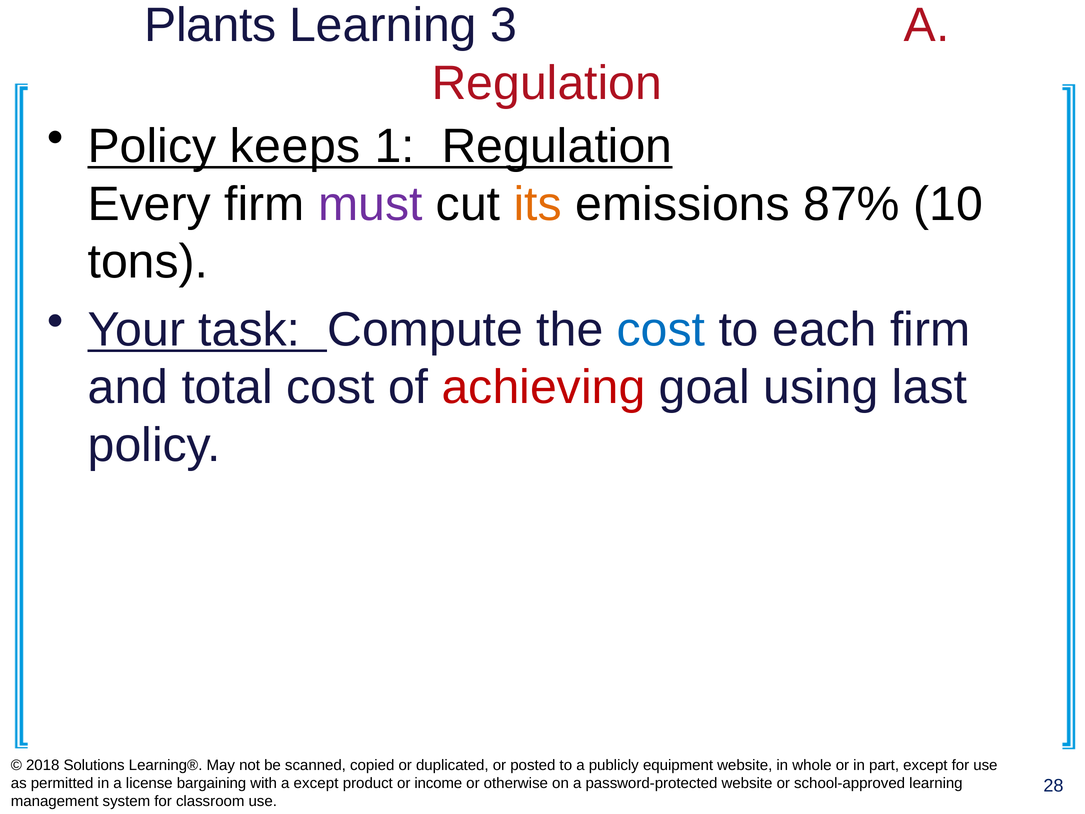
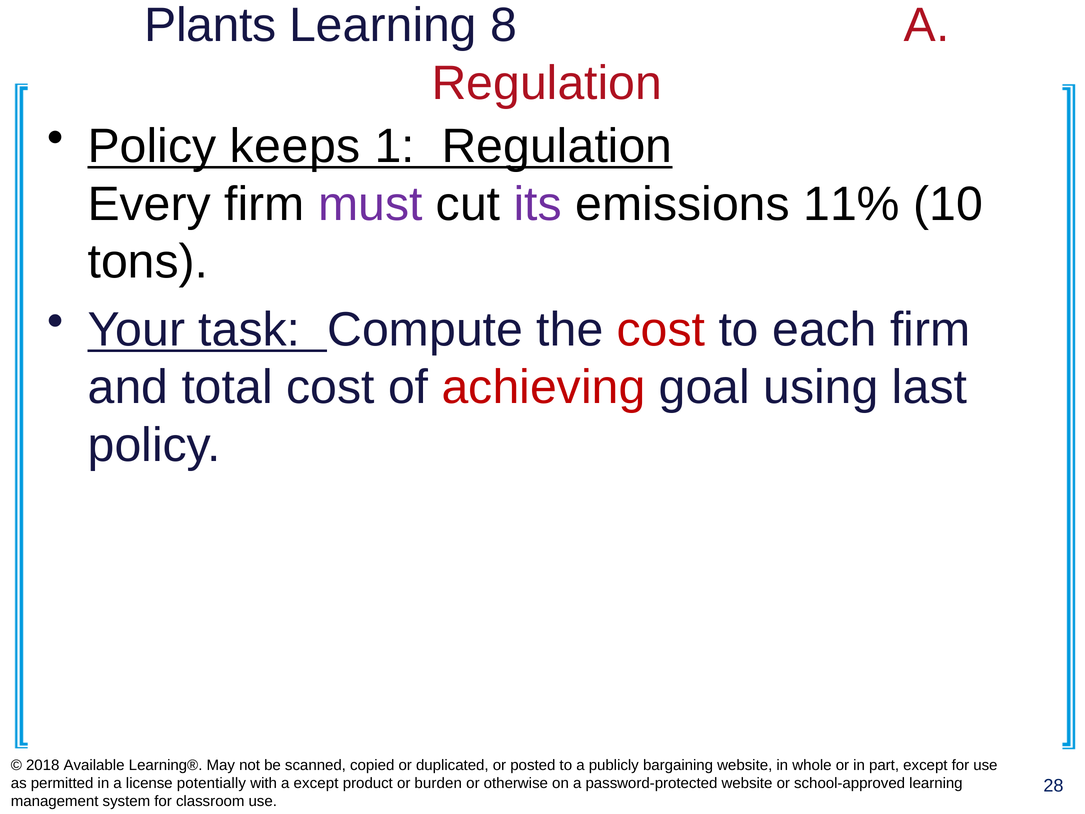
3: 3 -> 8
its colour: orange -> purple
87%: 87% -> 11%
cost at (661, 330) colour: blue -> red
Solutions: Solutions -> Available
equipment: equipment -> bargaining
bargaining: bargaining -> potentially
income: income -> burden
